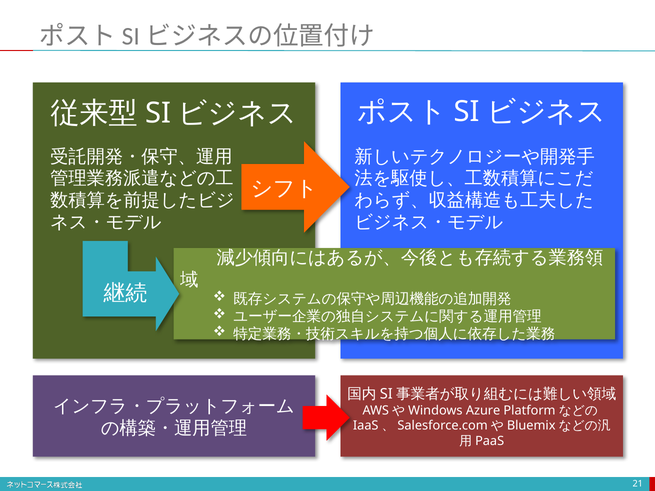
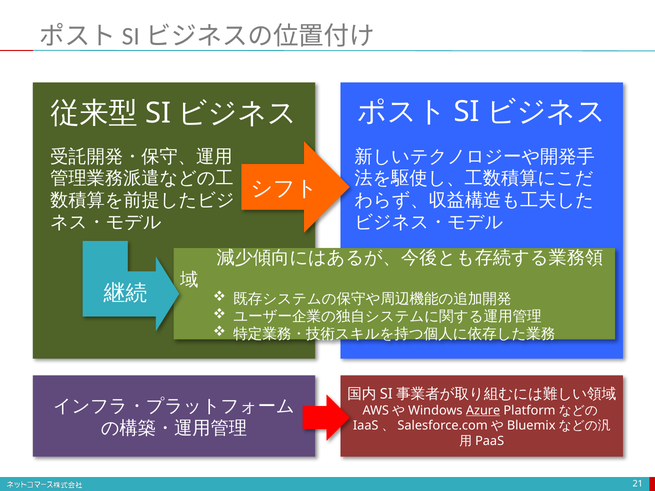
Azure underline: none -> present
